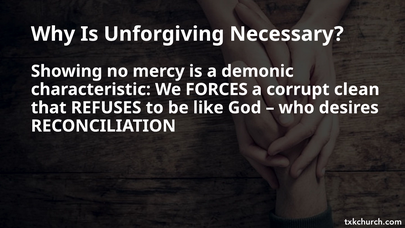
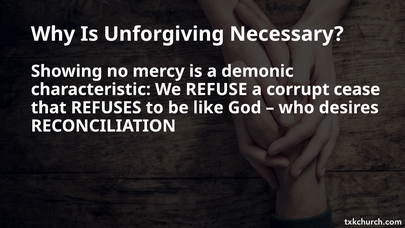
FORCES: FORCES -> REFUSE
clean: clean -> cease
